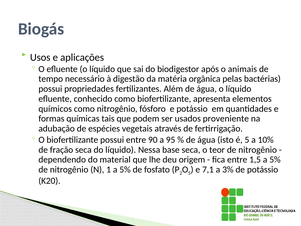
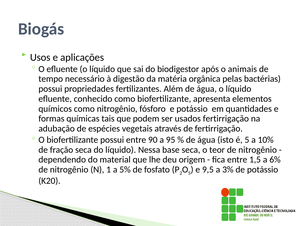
usados proveniente: proveniente -> fertirrigação
1,5 a 5%: 5% -> 6%
7,1: 7,1 -> 9,5
